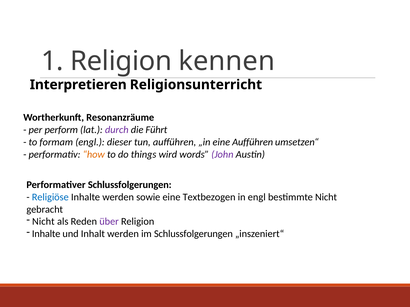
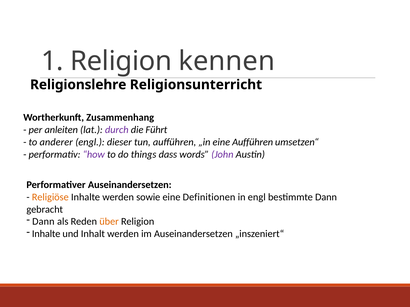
Interpretieren: Interpretieren -> Religionslehre
Resonanzräume: Resonanzräume -> Zusammenhang
perform: perform -> anleiten
formam: formam -> anderer
how colour: orange -> purple
wird: wird -> dass
Performativer Schlussfolgerungen: Schlussfolgerungen -> Auseinandersetzen
Religiöse colour: blue -> orange
Textbezogen: Textbezogen -> Definitionen
bestimmte Nicht: Nicht -> Dann
Nicht at (43, 222): Nicht -> Dann
über colour: purple -> orange
im Schlussfolgerungen: Schlussfolgerungen -> Auseinandersetzen
